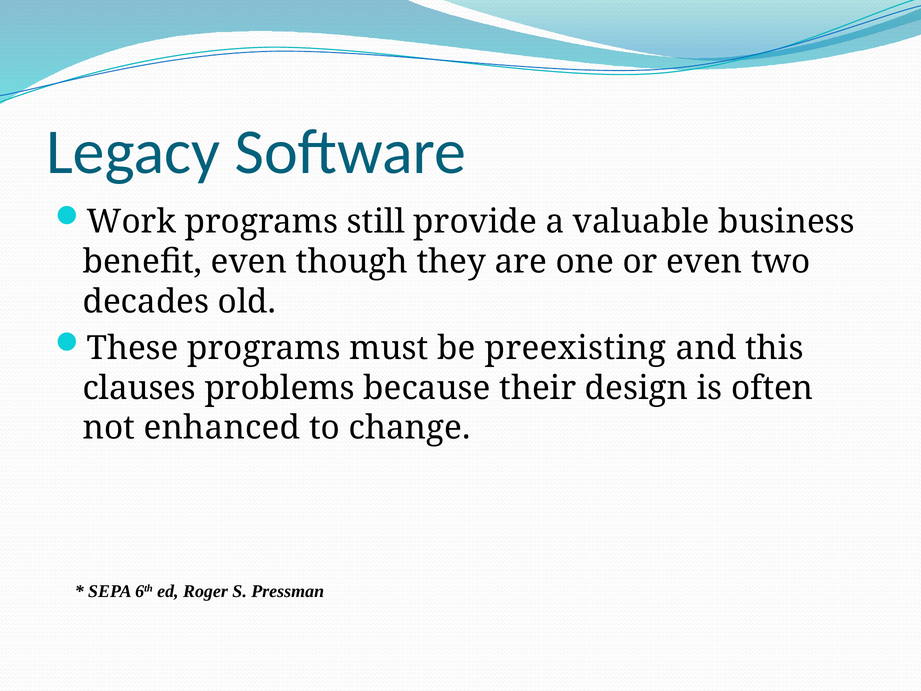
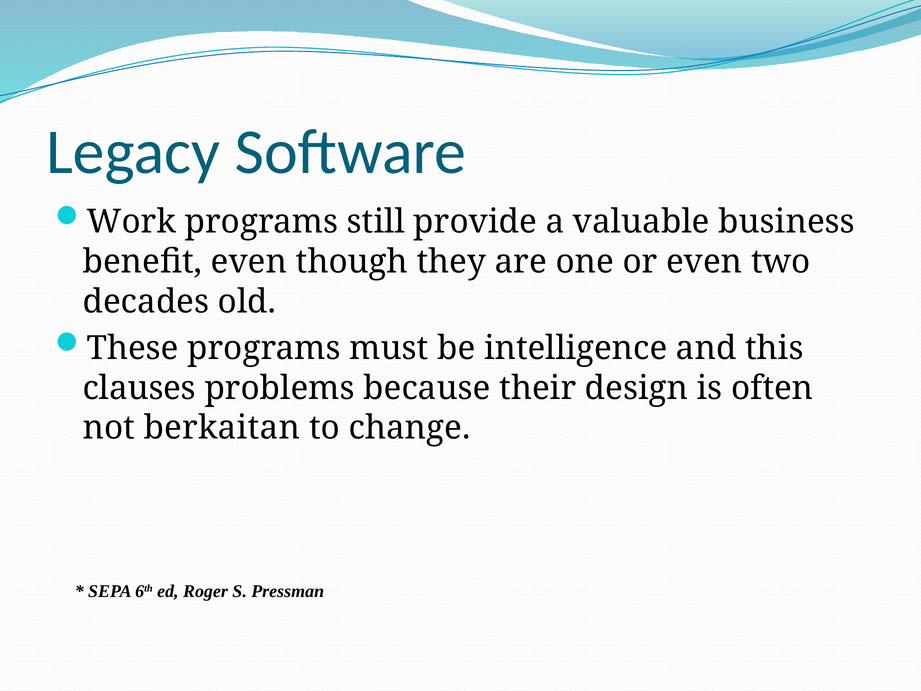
preexisting: preexisting -> intelligence
enhanced: enhanced -> berkaitan
